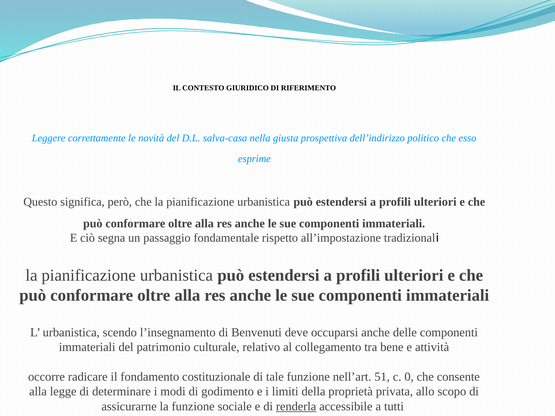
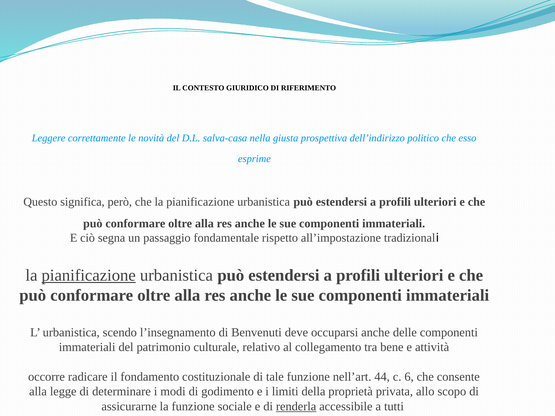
pianificazione at (89, 276) underline: none -> present
51: 51 -> 44
0: 0 -> 6
